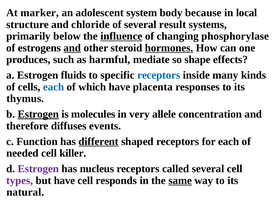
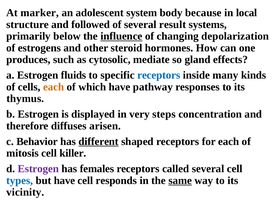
chloride: chloride -> followed
phosphorylase: phosphorylase -> depolarization
and at (72, 48) underline: present -> none
hormones underline: present -> none
harmful: harmful -> cytosolic
shape: shape -> gland
each at (54, 87) colour: blue -> orange
placenta: placenta -> pathway
Estrogen at (38, 114) underline: present -> none
molecules: molecules -> displayed
allele: allele -> steps
events: events -> arisen
Function: Function -> Behavior
needed: needed -> mitosis
nucleus: nucleus -> females
types colour: purple -> blue
natural: natural -> vicinity
